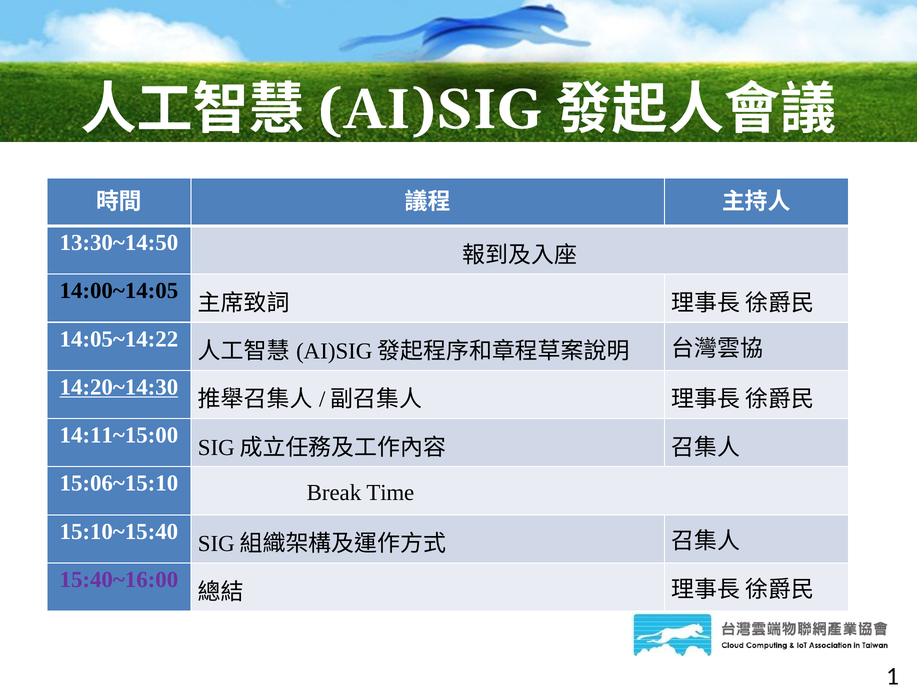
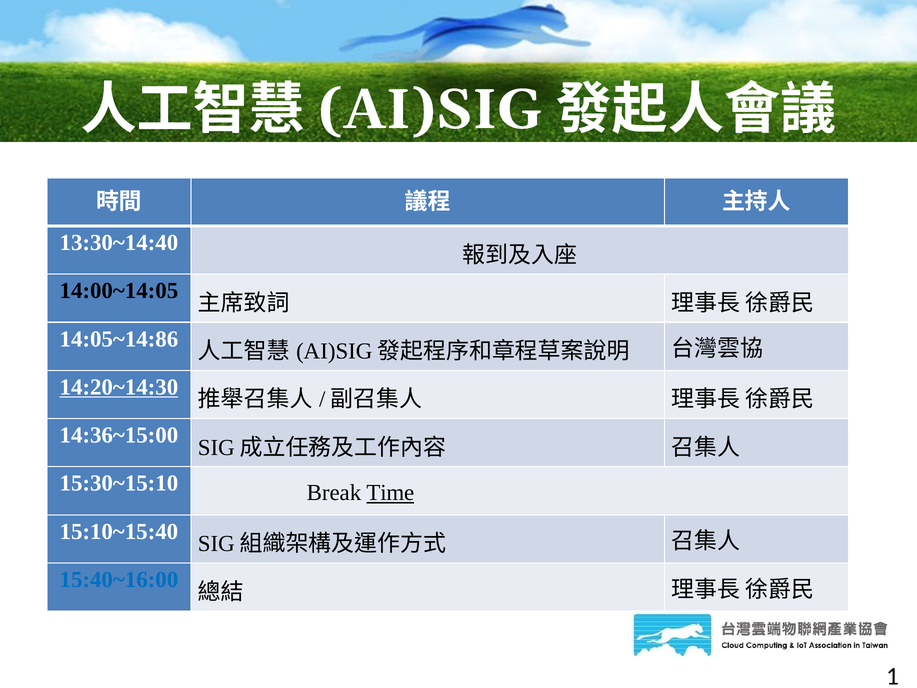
13:30~14:50: 13:30~14:50 -> 13:30~14:40
14:05~14:22: 14:05~14:22 -> 14:05~14:86
14:11~15:00: 14:11~15:00 -> 14:36~15:00
15:06~15:10: 15:06~15:10 -> 15:30~15:10
Time underline: none -> present
15:40~16:00 colour: purple -> blue
